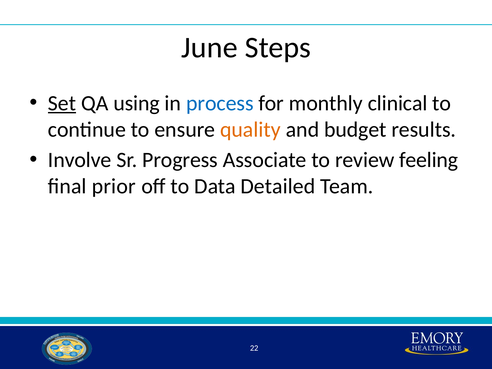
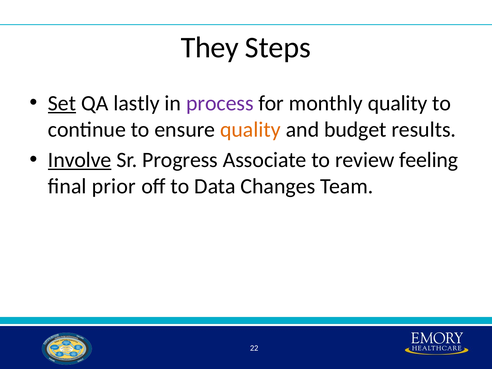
June: June -> They
using: using -> lastly
process colour: blue -> purple
monthly clinical: clinical -> quality
Involve underline: none -> present
Detailed: Detailed -> Changes
